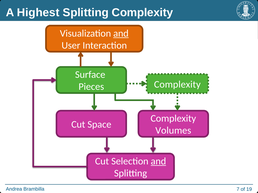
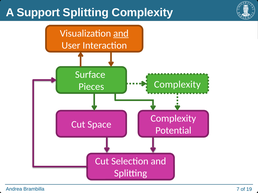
Highest: Highest -> Support
Volumes: Volumes -> Potential
and at (158, 162) underline: present -> none
